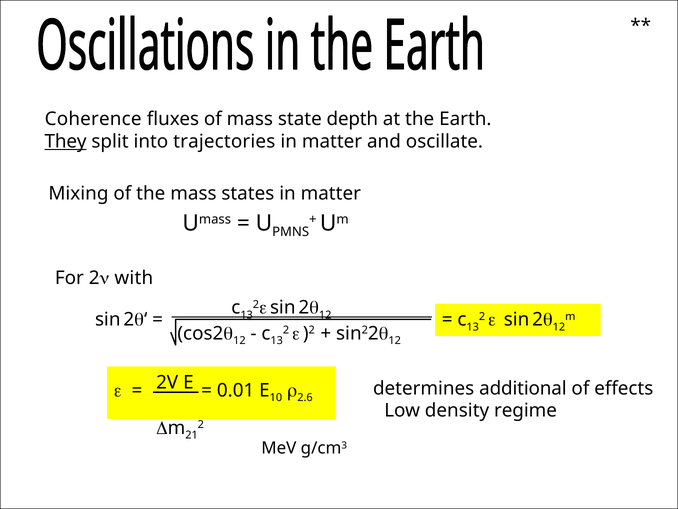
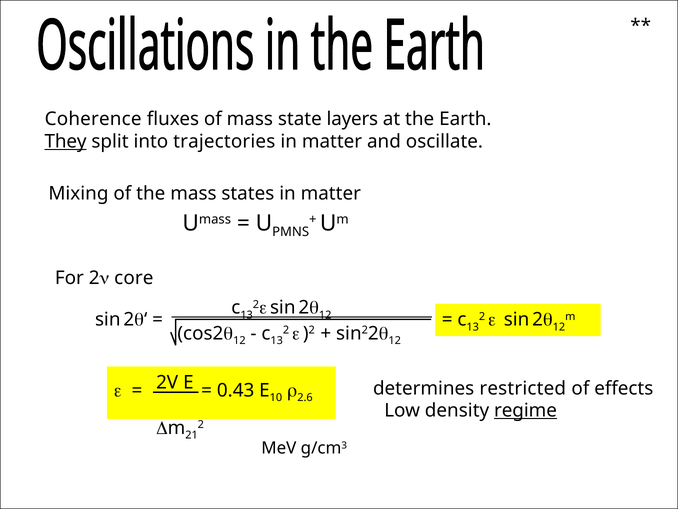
depth: depth -> layers
with: with -> core
additional: additional -> restricted
0.01: 0.01 -> 0.43
regime underline: none -> present
